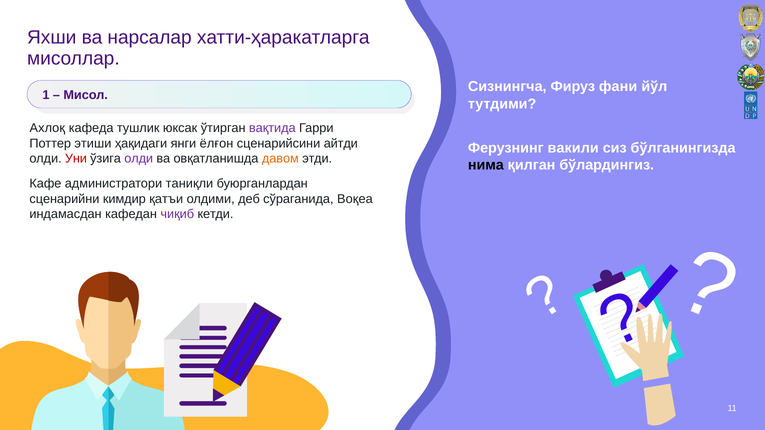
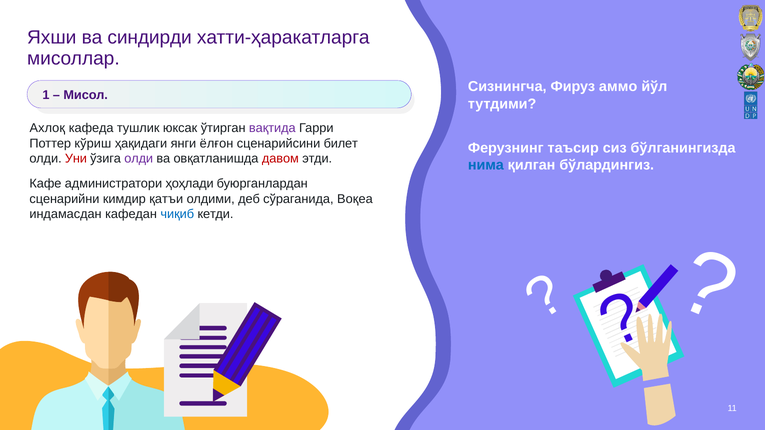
нарсалар: нарсалар -> синдирди
фани: фани -> аммо
этиши: этиши -> кўриш
айтди: айтди -> билeт
вакили: вакили -> таъсир
давом colour: orange -> red
нима colour: black -> blue
таниқли: таниқли -> ҳоҳлади
чиқиб colour: purple -> blue
